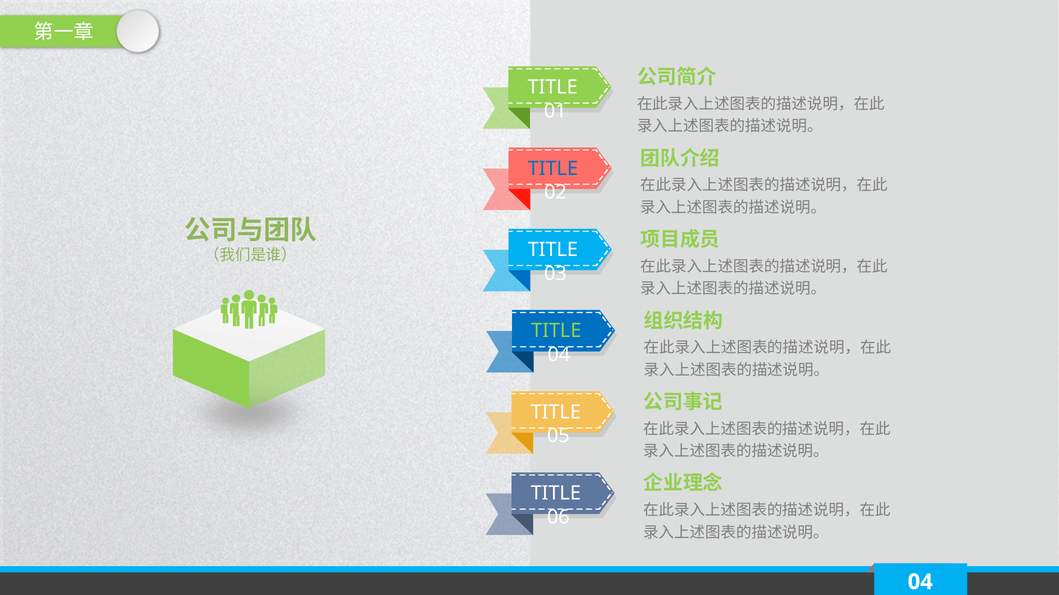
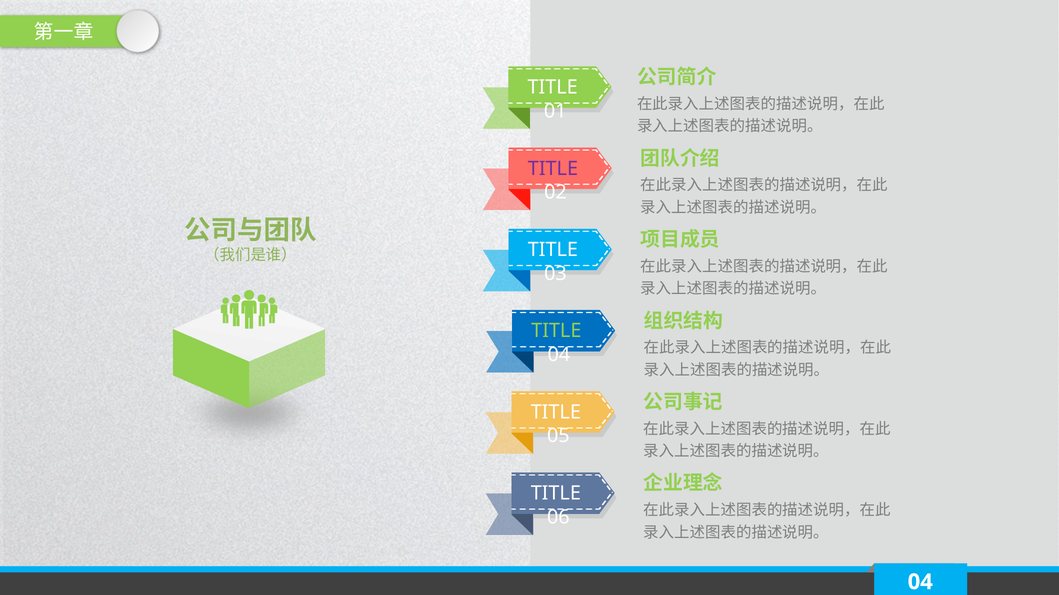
TITLE at (553, 169) colour: blue -> purple
